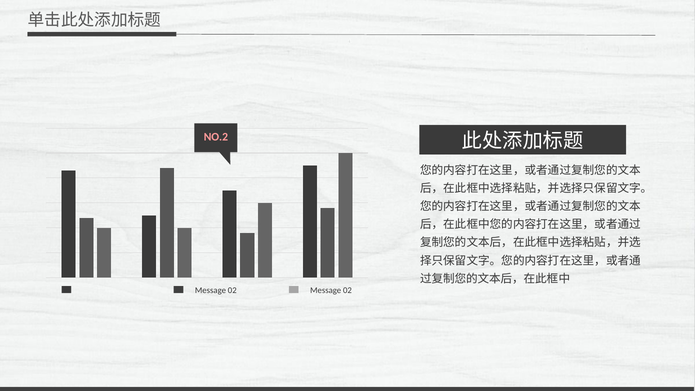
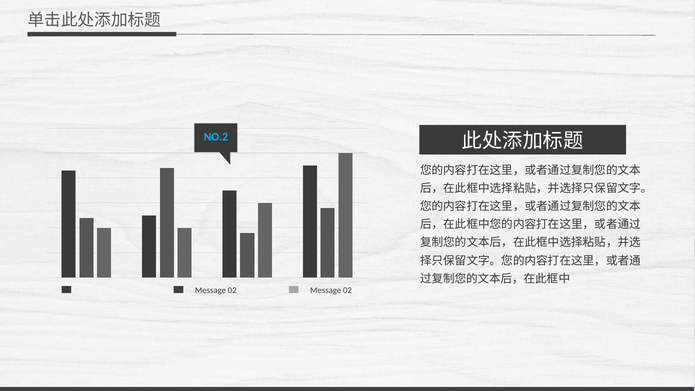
NO.2 colour: pink -> light blue
